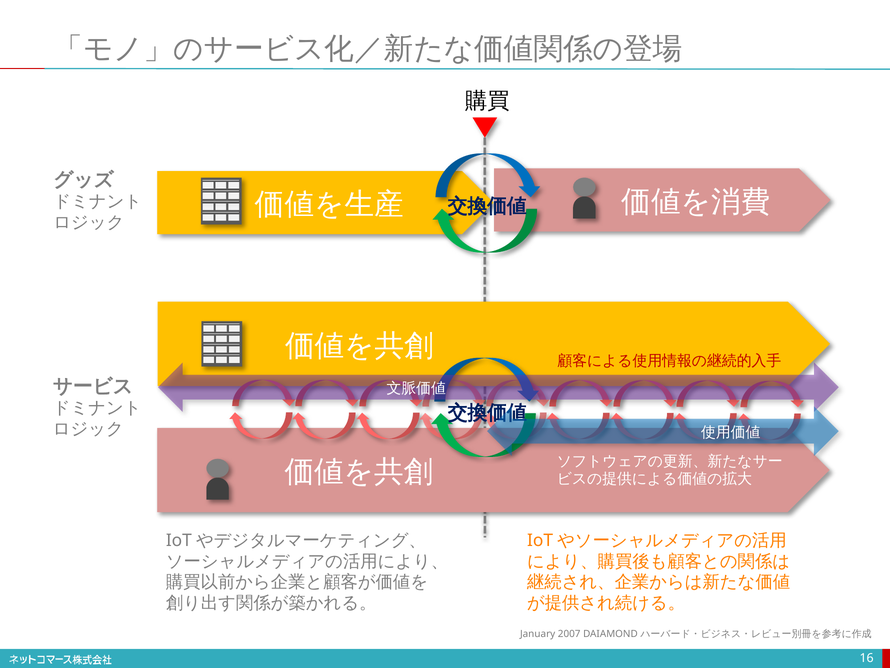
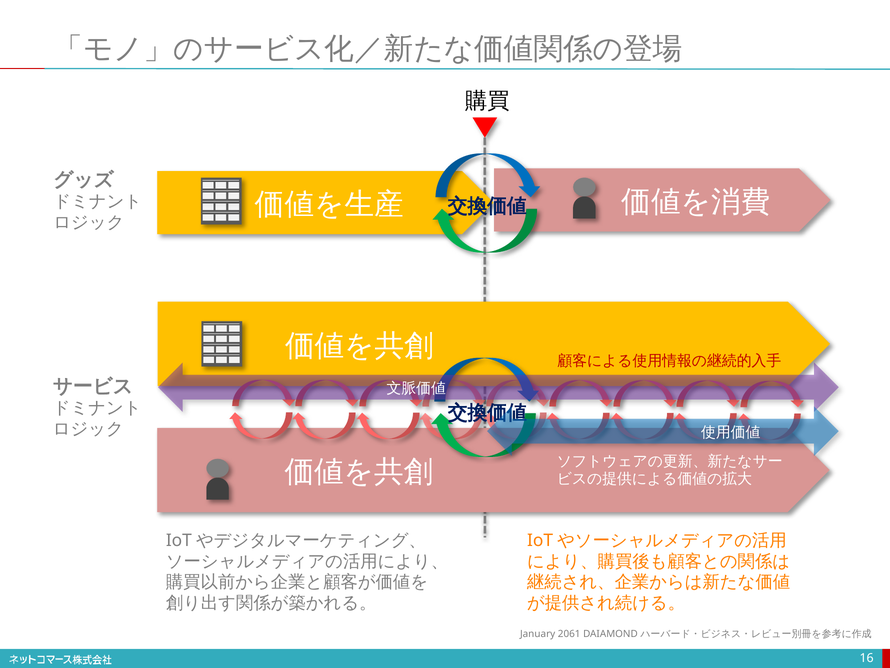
2007: 2007 -> 2061
